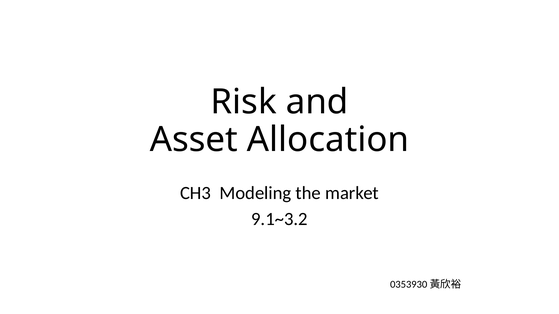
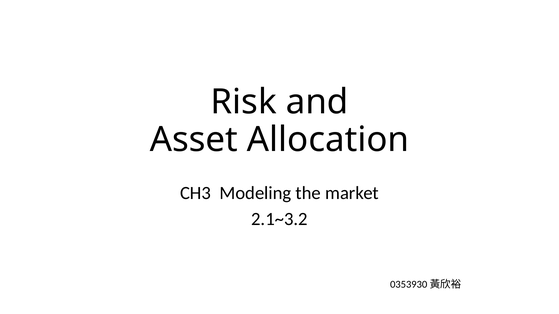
9.1~3.2: 9.1~3.2 -> 2.1~3.2
